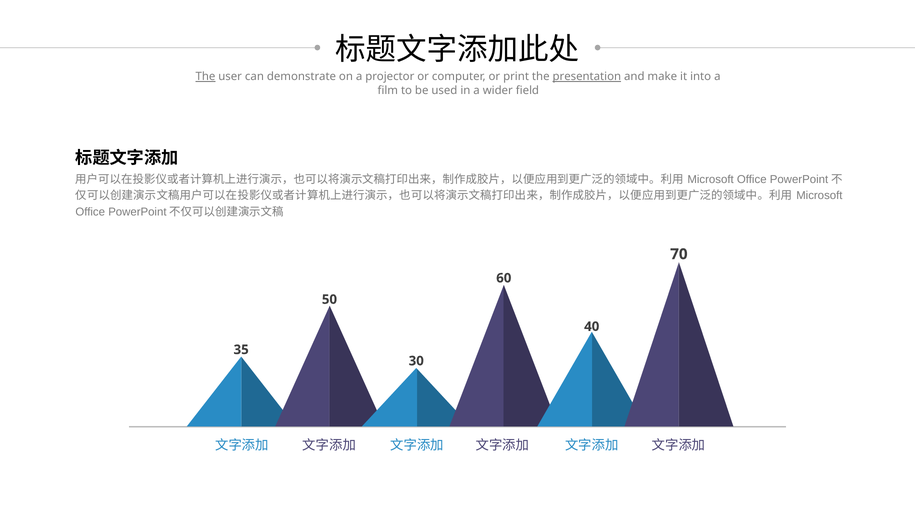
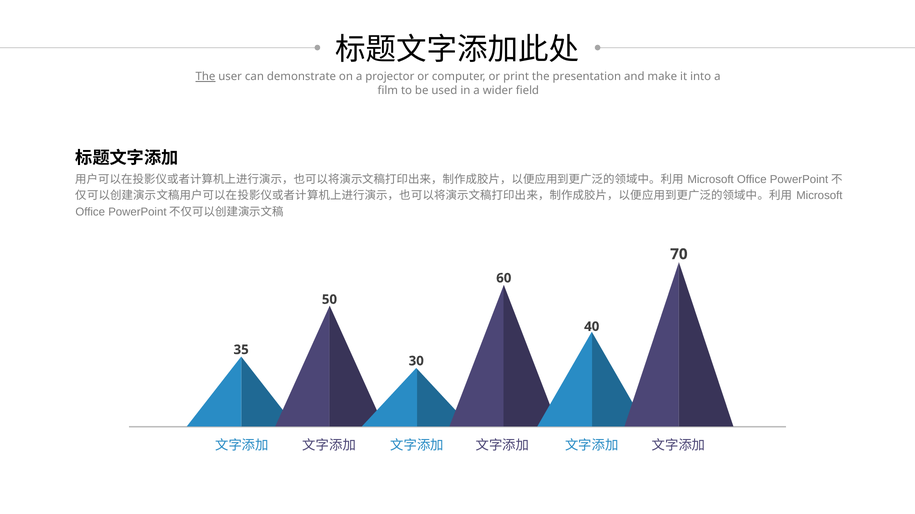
presentation underline: present -> none
